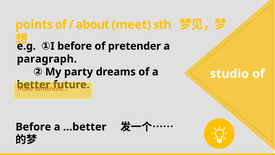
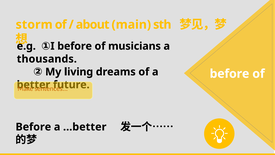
points: points -> storm
meet: meet -> main
pretender: pretender -> musicians
paragraph: paragraph -> thousands
party: party -> living
studio at (229, 74): studio -> before
